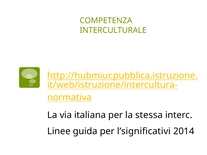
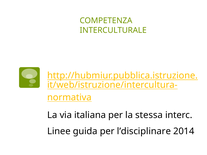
l’significativi: l’significativi -> l’disciplinare
